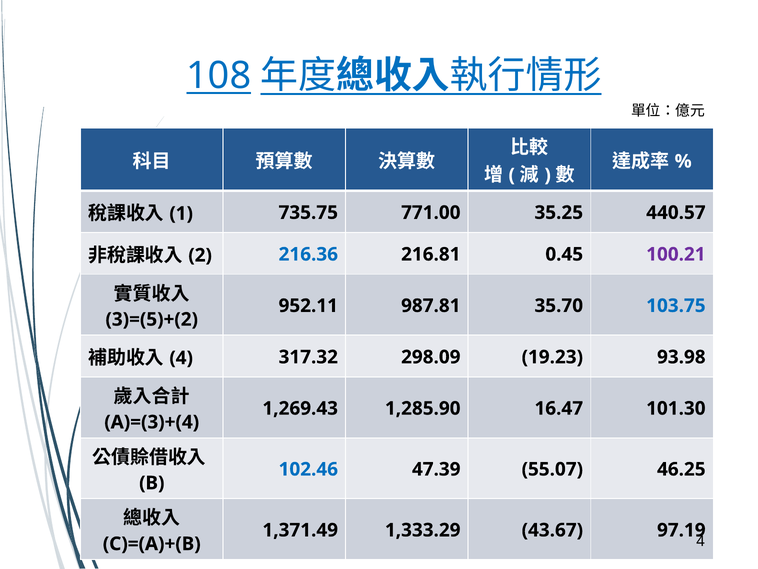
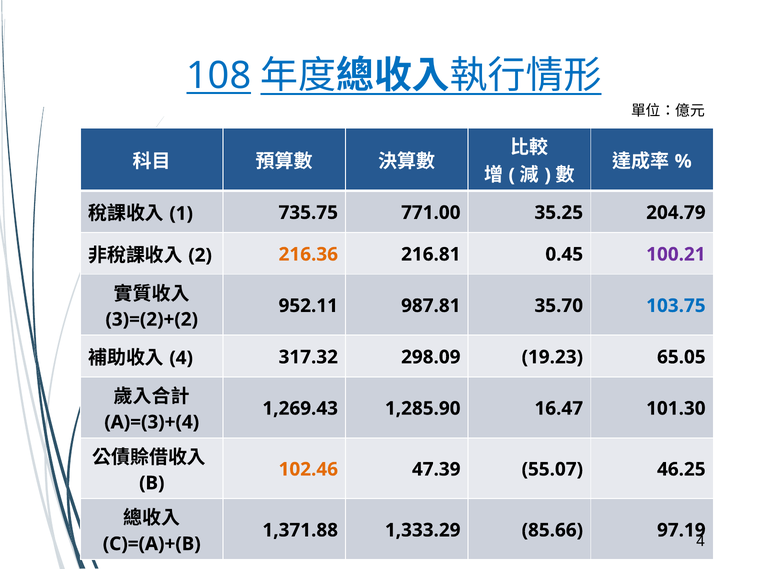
440.57: 440.57 -> 204.79
216.36 colour: blue -> orange
3)=(5)+(2: 3)=(5)+(2 -> 3)=(2)+(2
93.98: 93.98 -> 65.05
102.46 colour: blue -> orange
1,371.49: 1,371.49 -> 1,371.88
43.67: 43.67 -> 85.66
